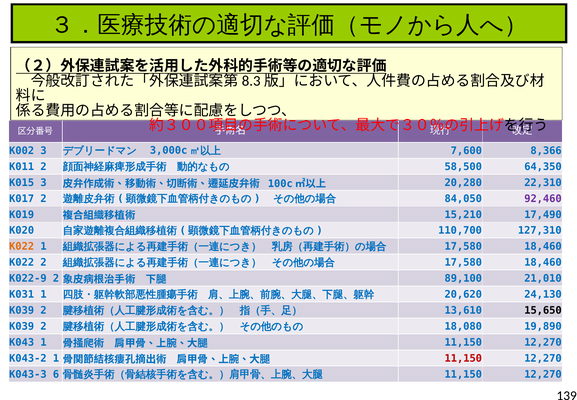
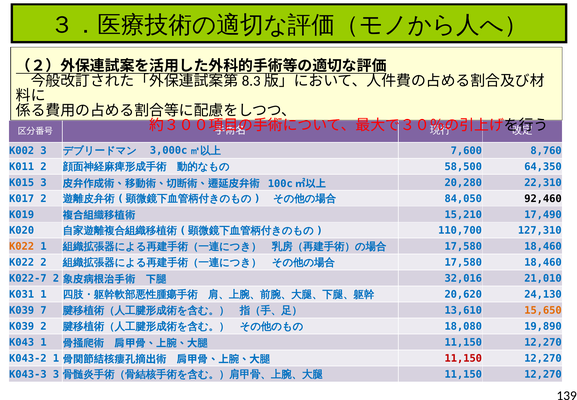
8,366: 8,366 -> 8,760
92,460 colour: purple -> black
K022-9: K022-9 -> K022-7
89,100: 89,100 -> 32,016
2 at (43, 310): 2 -> 7
15,650 colour: black -> orange
K043-3 6: 6 -> 3
